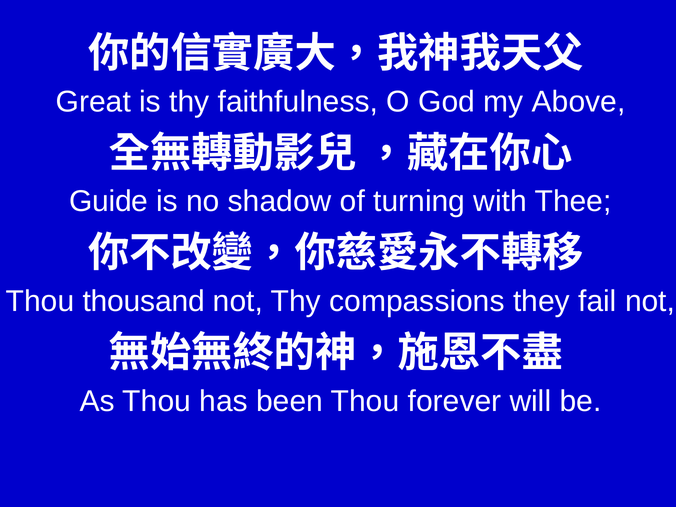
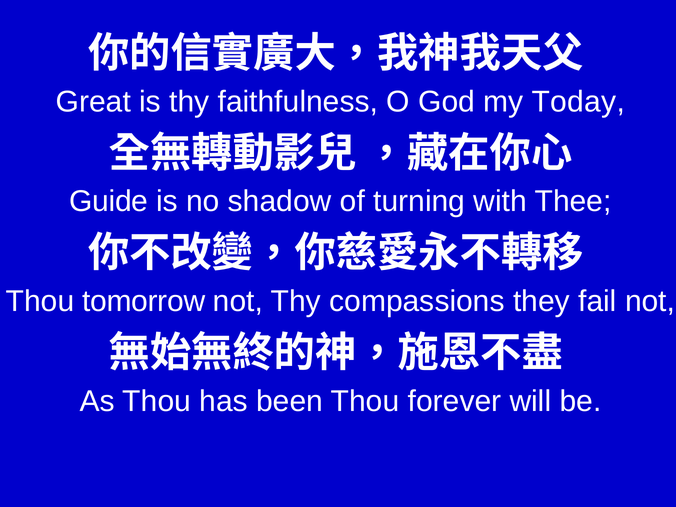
Above: Above -> Today
thousand: thousand -> tomorrow
